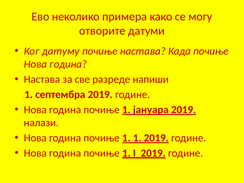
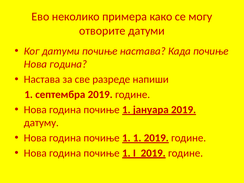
Ког датуму: датуму -> датуми
налази: налази -> датуму
